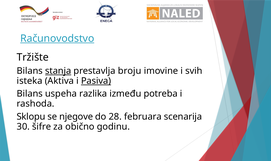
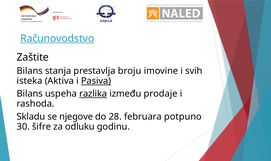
Tržište: Tržište -> Zaštite
stanja underline: present -> none
razlika underline: none -> present
potreba: potreba -> prodaje
Sklopu: Sklopu -> Skladu
scenarija: scenarija -> potpuno
obično: obično -> odluku
